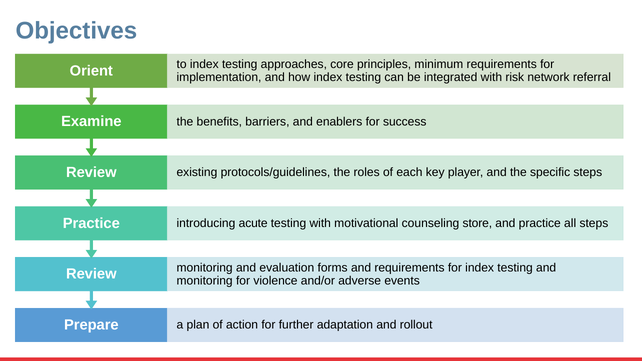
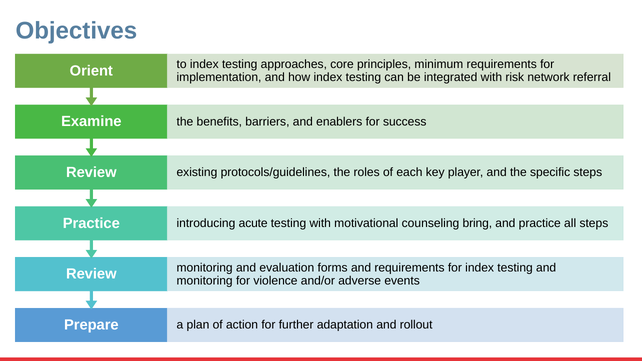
store: store -> bring
